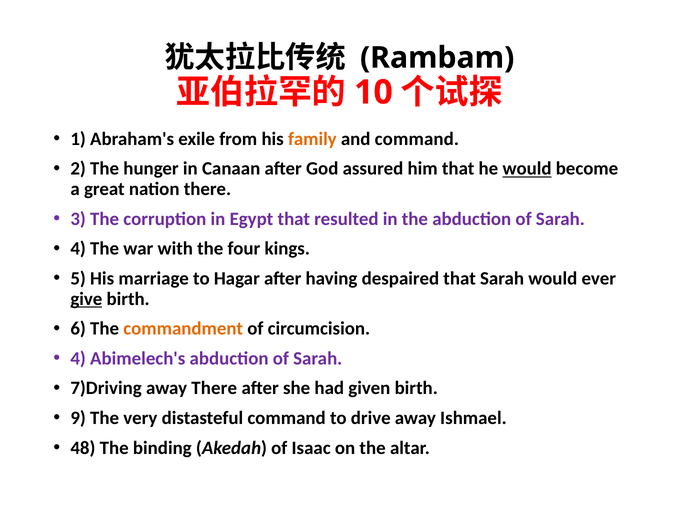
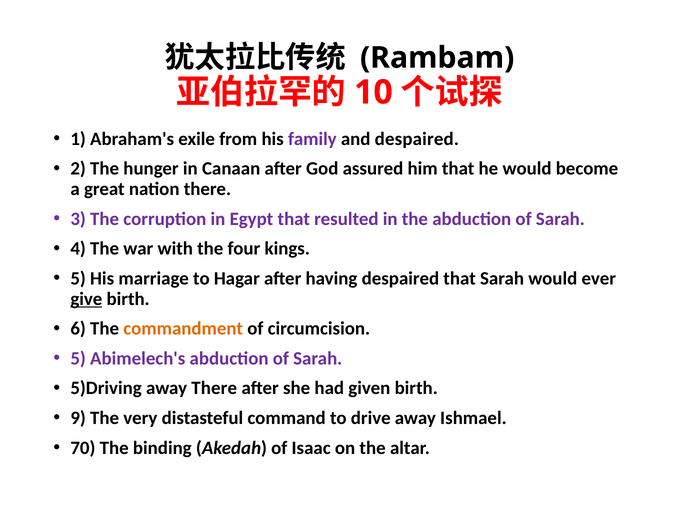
family colour: orange -> purple
and command: command -> despaired
would at (527, 169) underline: present -> none
4 at (78, 359): 4 -> 5
7)Driving: 7)Driving -> 5)Driving
48: 48 -> 70
